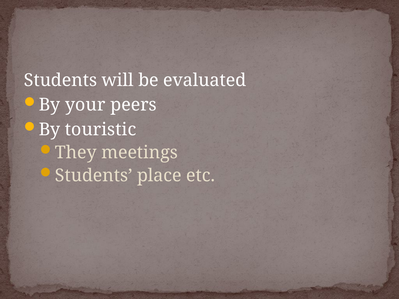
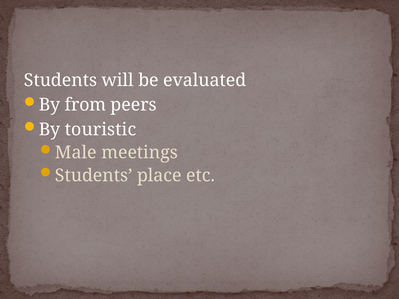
your: your -> from
They: They -> Male
